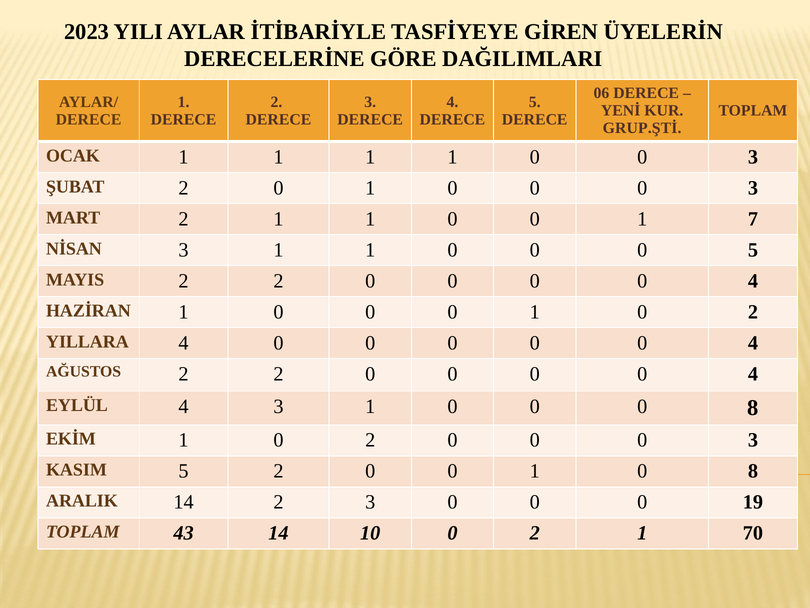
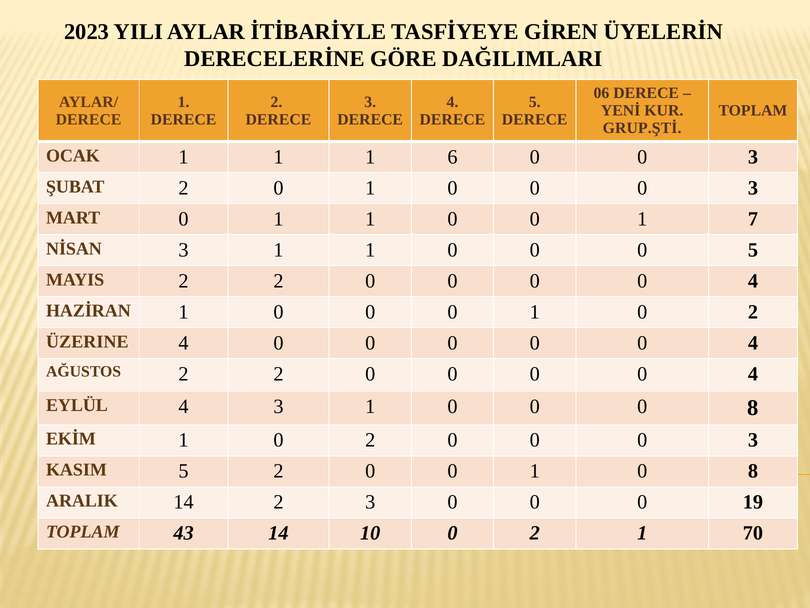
1 1 1 1: 1 -> 6
MART 2: 2 -> 0
YILLARA: YILLARA -> ÜZERINE
